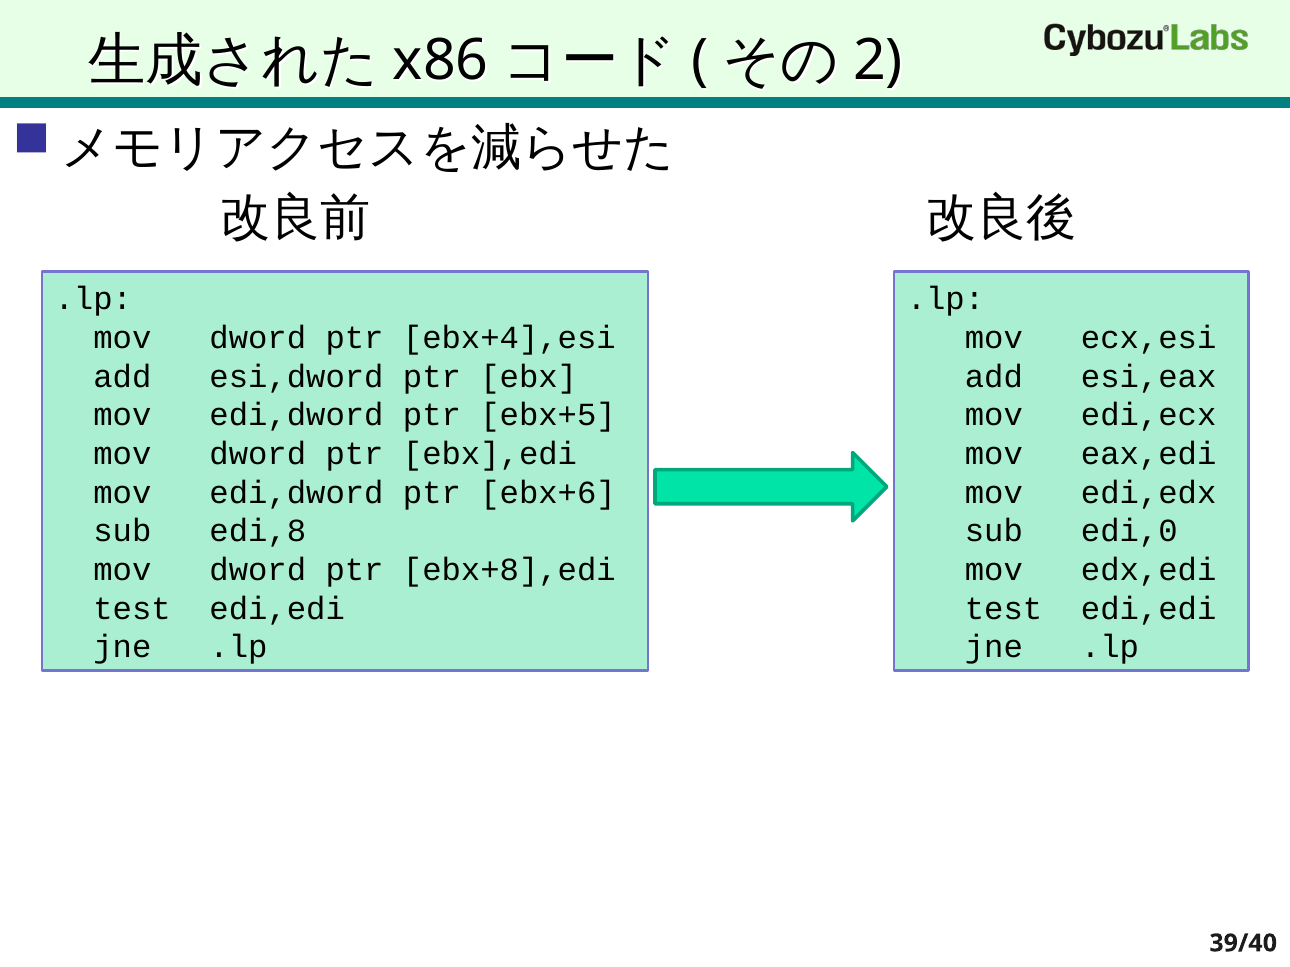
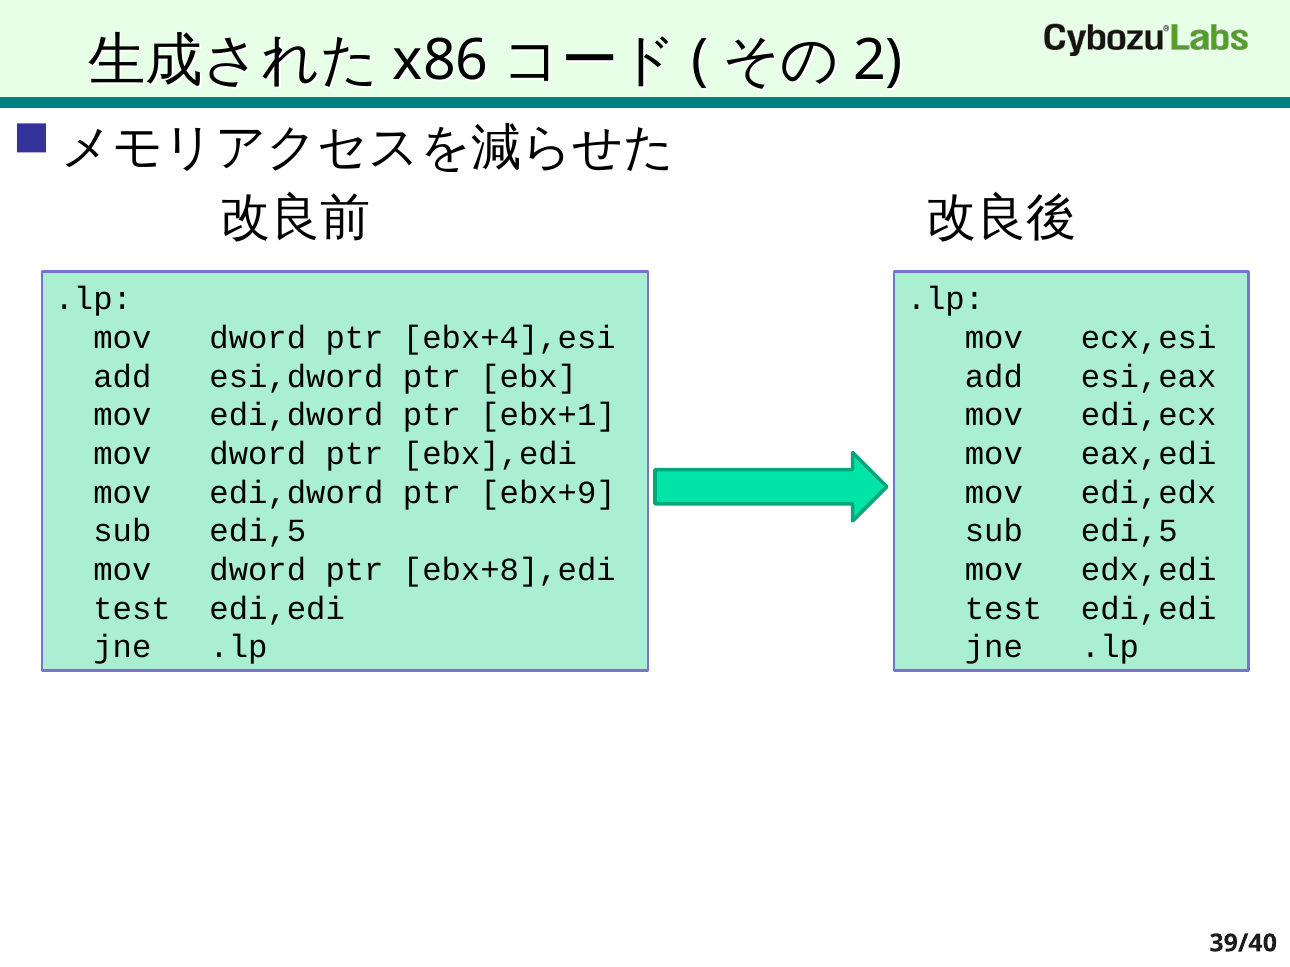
ebx+5: ebx+5 -> ebx+1
ebx+6: ebx+6 -> ebx+9
edi,8 at (258, 532): edi,8 -> edi,5
edi,0 at (1129, 532): edi,0 -> edi,5
